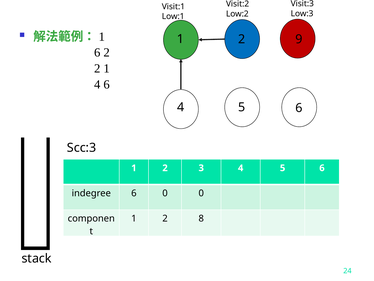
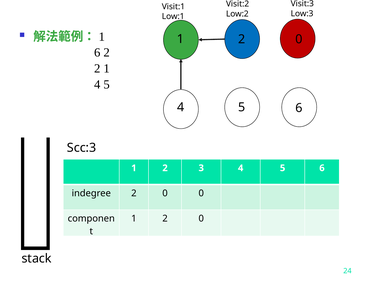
1 9: 9 -> 0
6 at (107, 84): 6 -> 5
indegree 6: 6 -> 2
1 2 8: 8 -> 0
